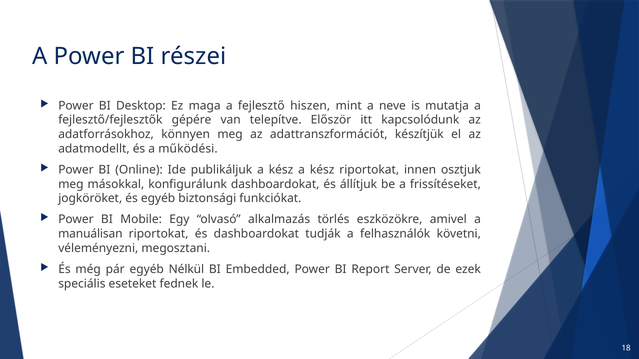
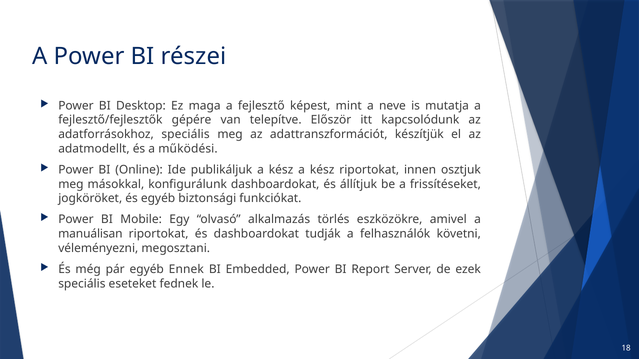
hiszen: hiszen -> képest
adatforrásokhoz könnyen: könnyen -> speciális
Nélkül: Nélkül -> Ennek
